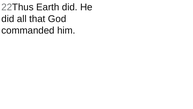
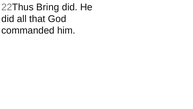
Earth: Earth -> Bring
